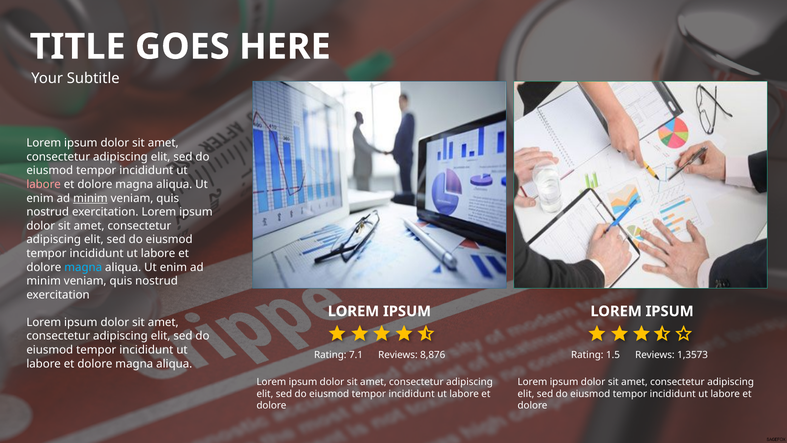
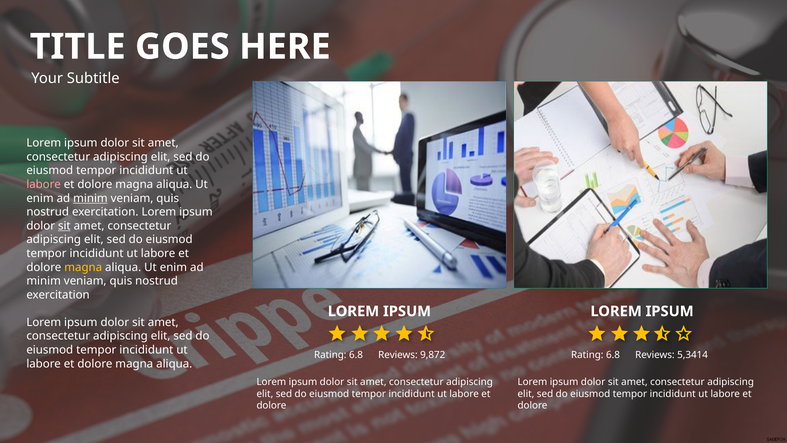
sit at (64, 226) underline: none -> present
magna at (83, 267) colour: light blue -> yellow
7.1 at (356, 355): 7.1 -> 6.8
8,876: 8,876 -> 9,872
1.5 at (613, 355): 1.5 -> 6.8
1,3573: 1,3573 -> 5,3414
